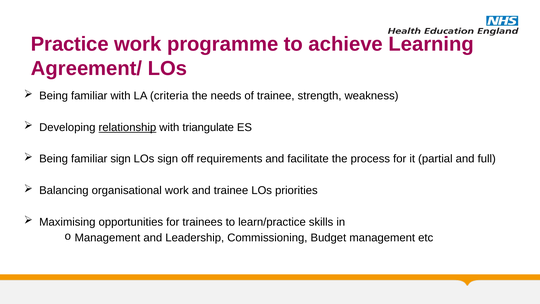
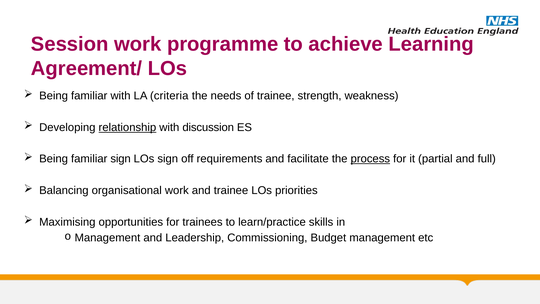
Practice: Practice -> Session
triangulate: triangulate -> discussion
process underline: none -> present
